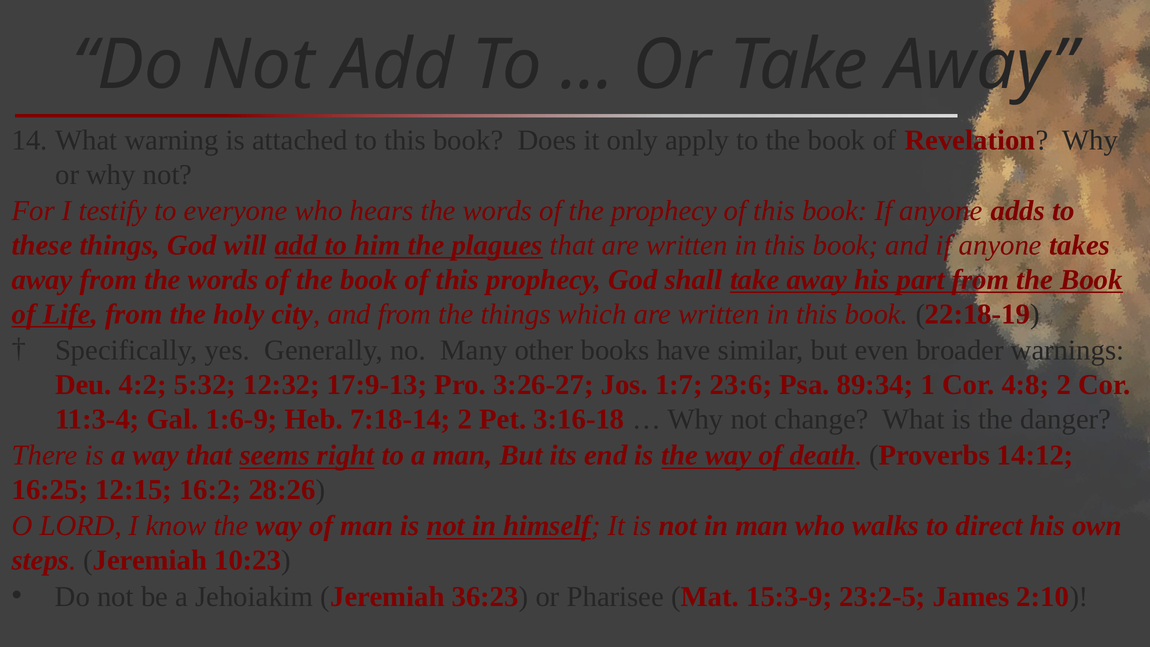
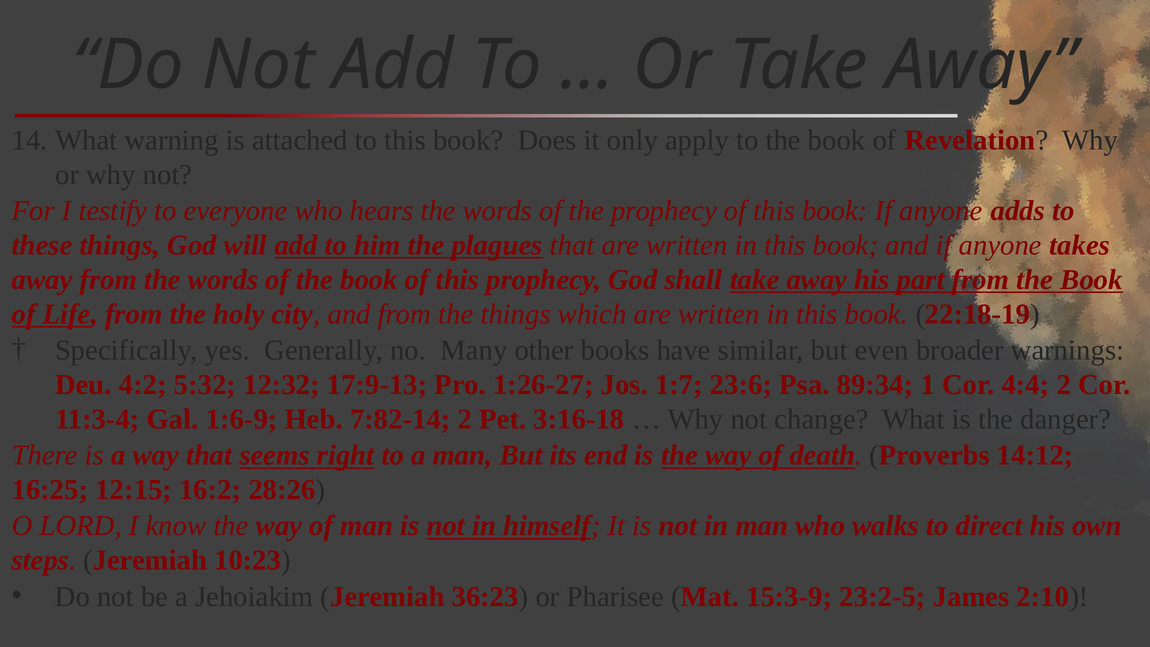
3:26-27: 3:26-27 -> 1:26-27
4:8: 4:8 -> 4:4
7:18-14: 7:18-14 -> 7:82-14
